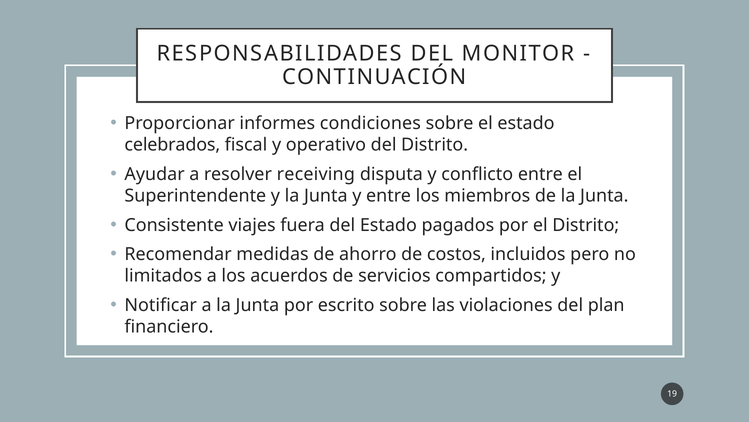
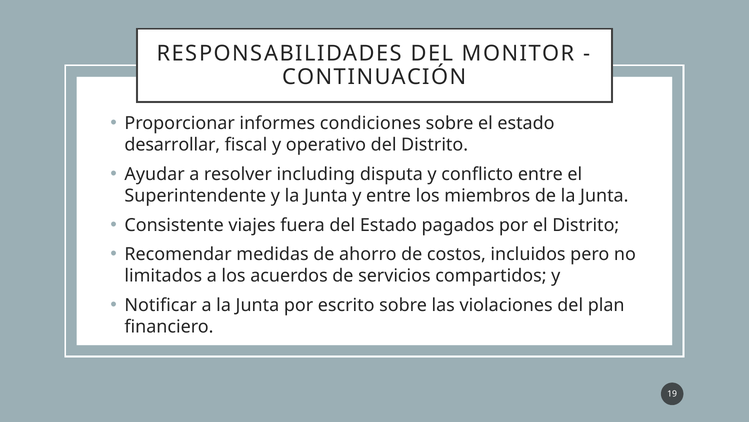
celebrados: celebrados -> desarrollar
receiving: receiving -> including
